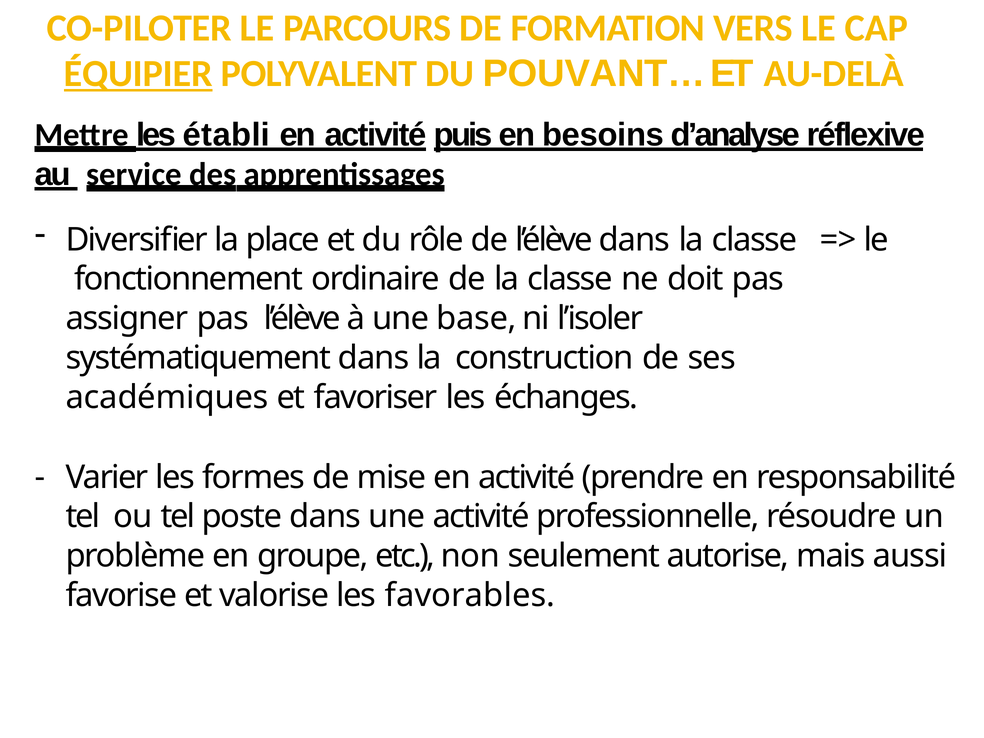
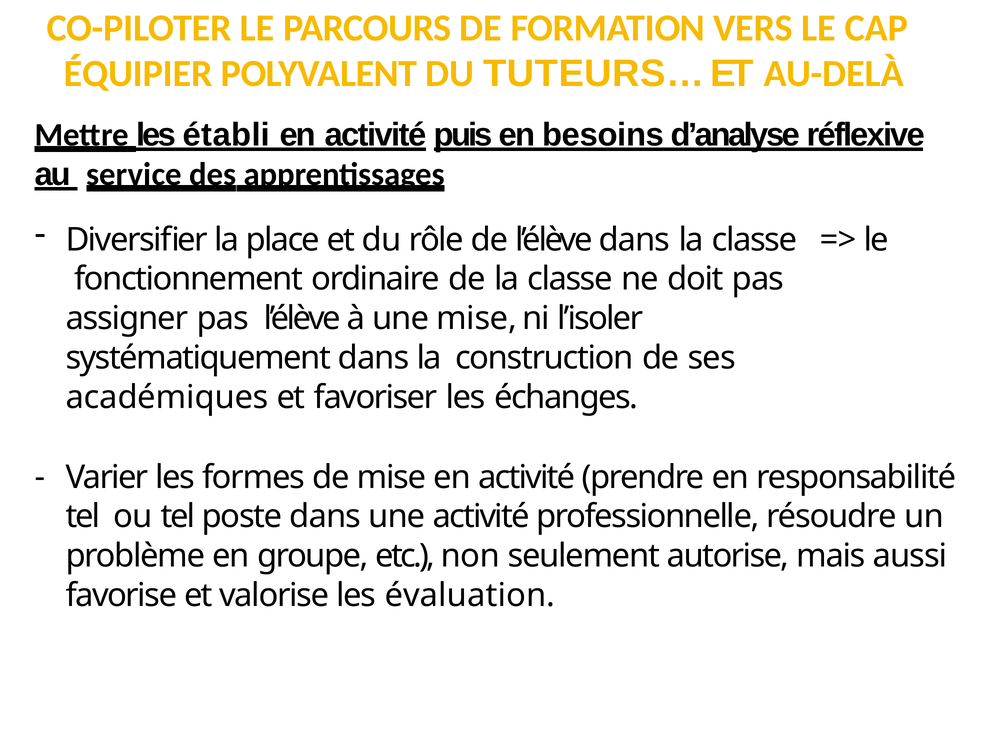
ÉQUIPIER underline: present -> none
POUVANT…: POUVANT… -> TUTEURS…
une base: base -> mise
favorables: favorables -> évaluation
